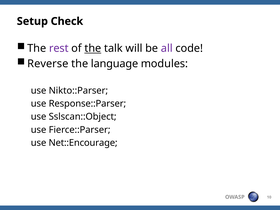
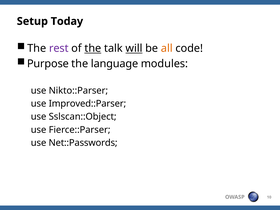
Check: Check -> Today
will underline: none -> present
all colour: purple -> orange
Reverse: Reverse -> Purpose
Response::Parser: Response::Parser -> Improved::Parser
Net::Encourage: Net::Encourage -> Net::Passwords
